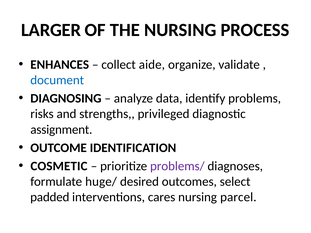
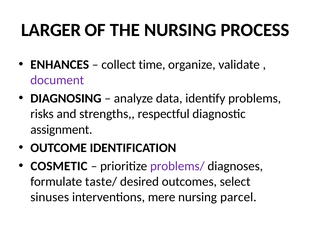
aide: aide -> time
document colour: blue -> purple
privileged: privileged -> respectful
huge/: huge/ -> taste/
padded: padded -> sinuses
cares: cares -> mere
